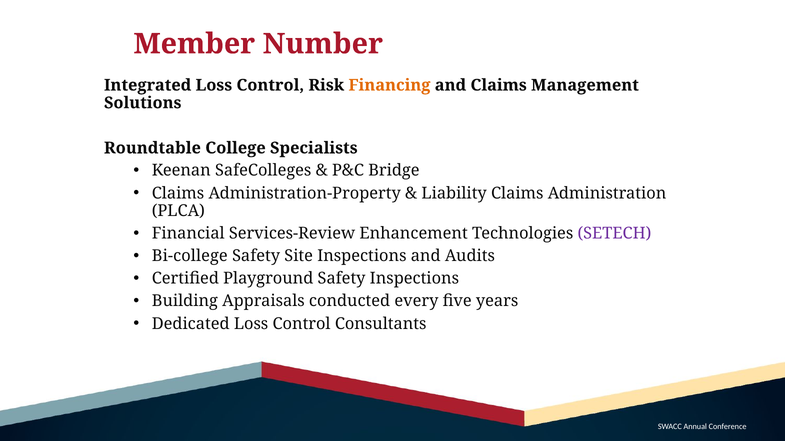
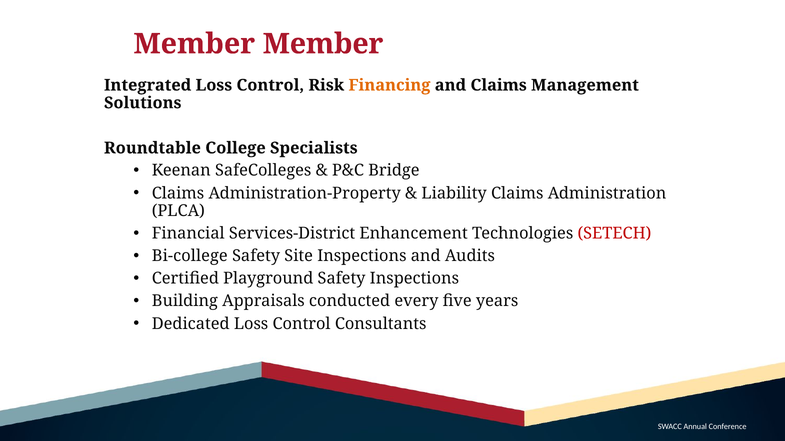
Member Number: Number -> Member
Services-Review: Services-Review -> Services-District
SETECH colour: purple -> red
